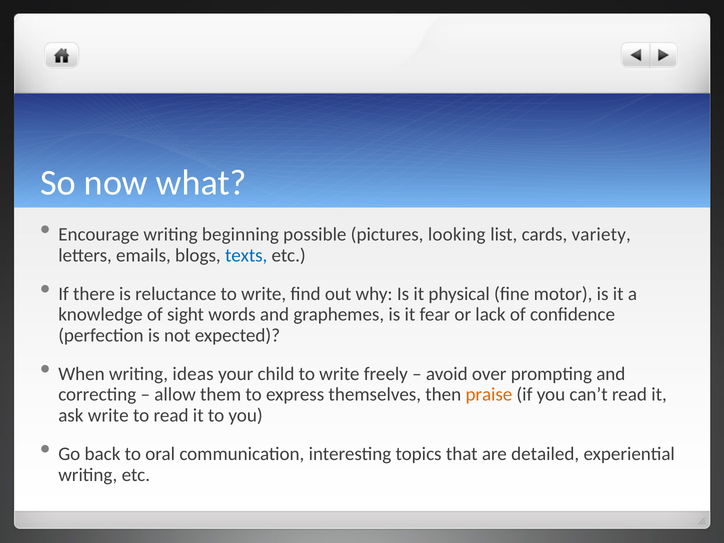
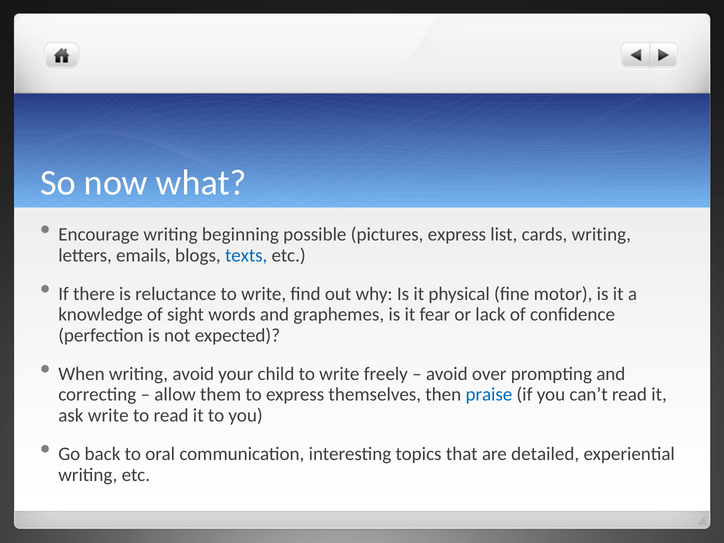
pictures looking: looking -> express
cards variety: variety -> writing
writing ideas: ideas -> avoid
praise colour: orange -> blue
